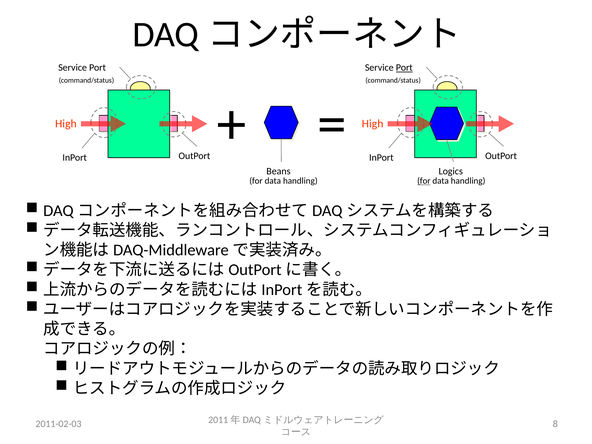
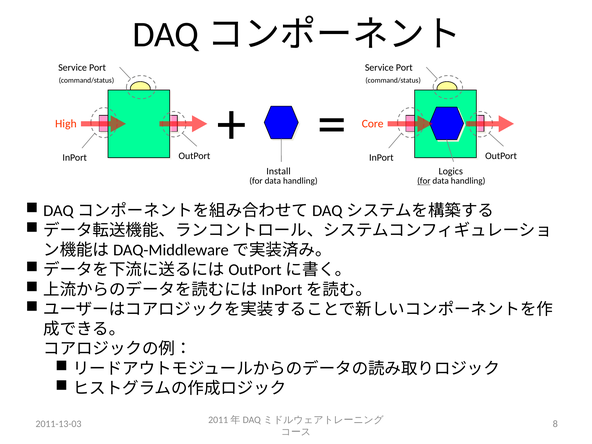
Port at (404, 68) underline: present -> none
High at (373, 124): High -> Core
Beans: Beans -> Install
2011-02-03: 2011-02-03 -> 2011-13-03
